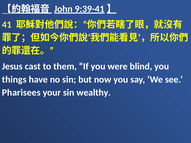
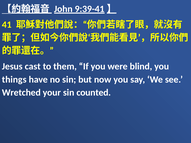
Pharisees: Pharisees -> Wretched
wealthy: wealthy -> counted
